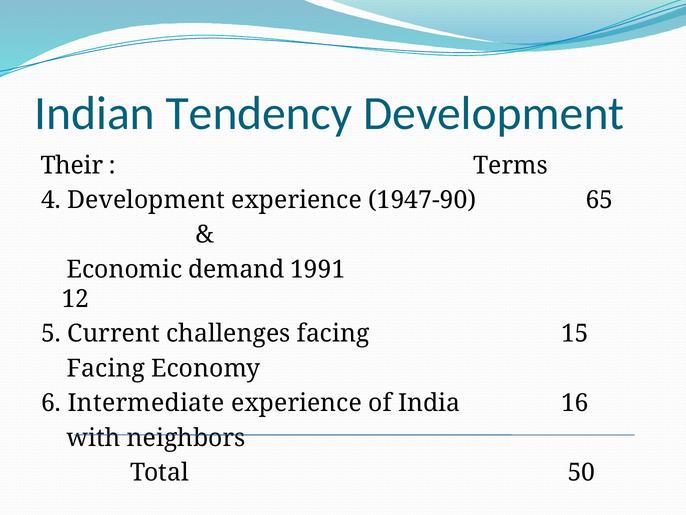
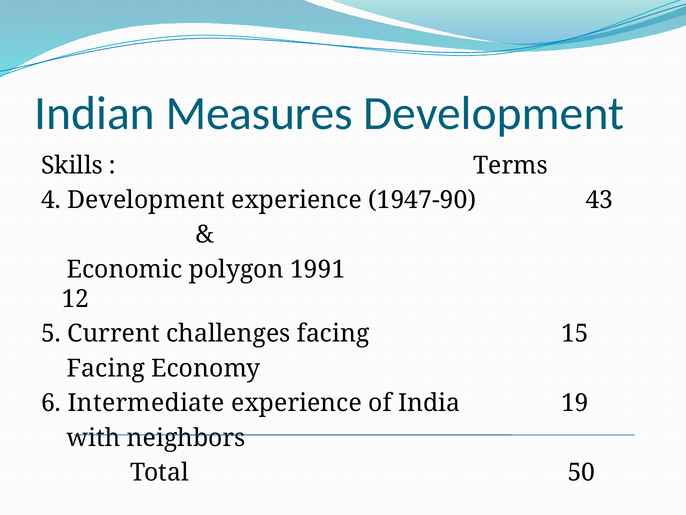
Tendency: Tendency -> Measures
Their: Their -> Skills
65: 65 -> 43
demand: demand -> polygon
16: 16 -> 19
